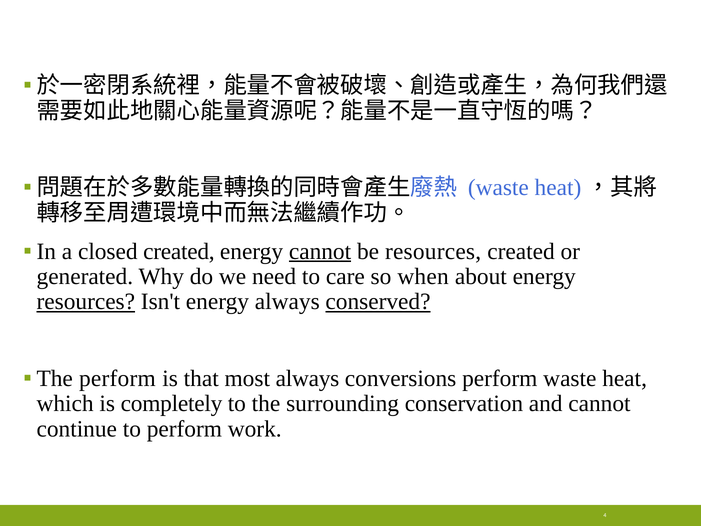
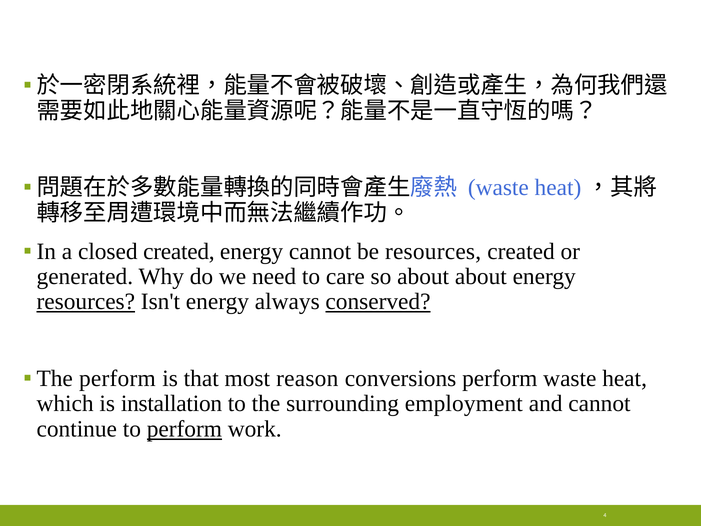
cannot at (320, 251) underline: present -> none
so when: when -> about
most always: always -> reason
completely: completely -> installation
conservation: conservation -> employment
perform at (184, 429) underline: none -> present
